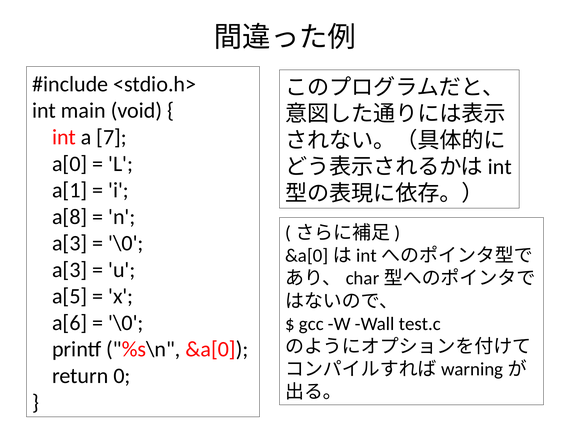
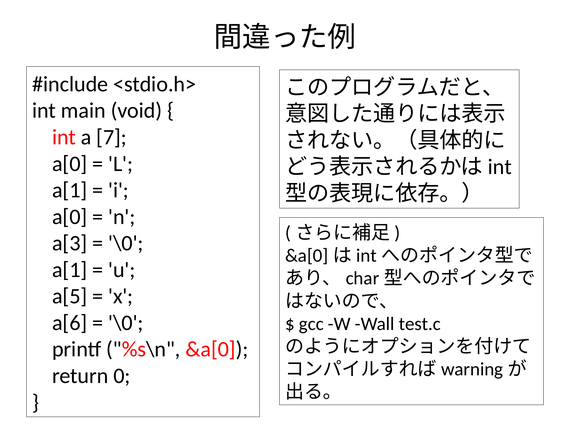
a[8 at (70, 217): a[8 -> a[0
a[3 at (70, 270): a[3 -> a[1
